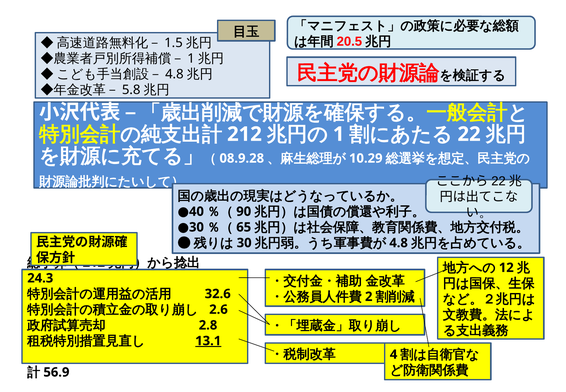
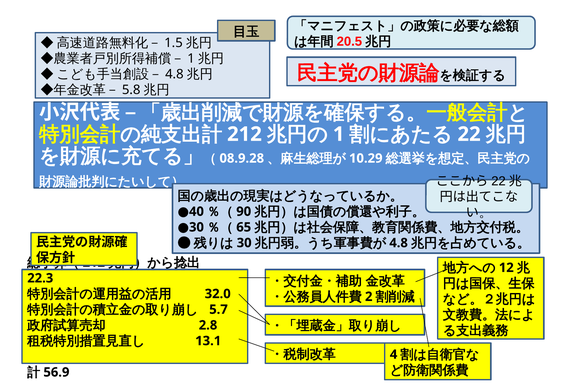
24.3: 24.3 -> 22.3
32.6: 32.6 -> 32.0
2.6: 2.6 -> 5.7
13.1 underline: present -> none
